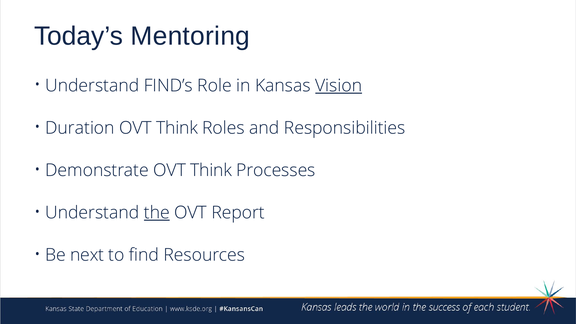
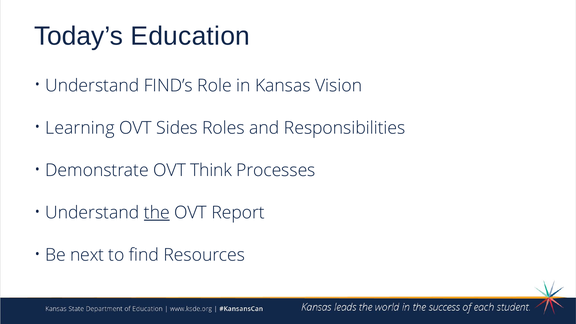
Mentoring: Mentoring -> Education
Vision underline: present -> none
Duration: Duration -> Learning
Think at (177, 128): Think -> Sides
